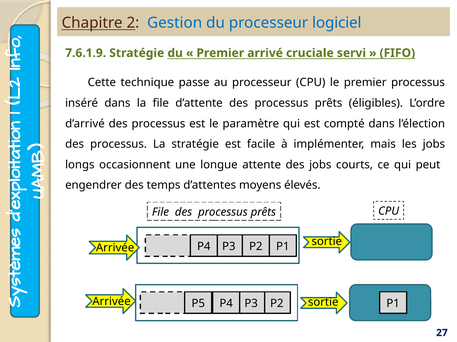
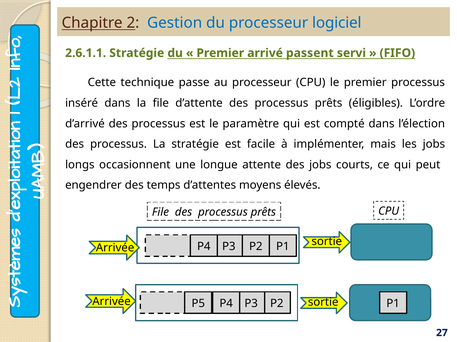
7.6.1.9: 7.6.1.9 -> 2.6.1.1
cruciale: cruciale -> passent
